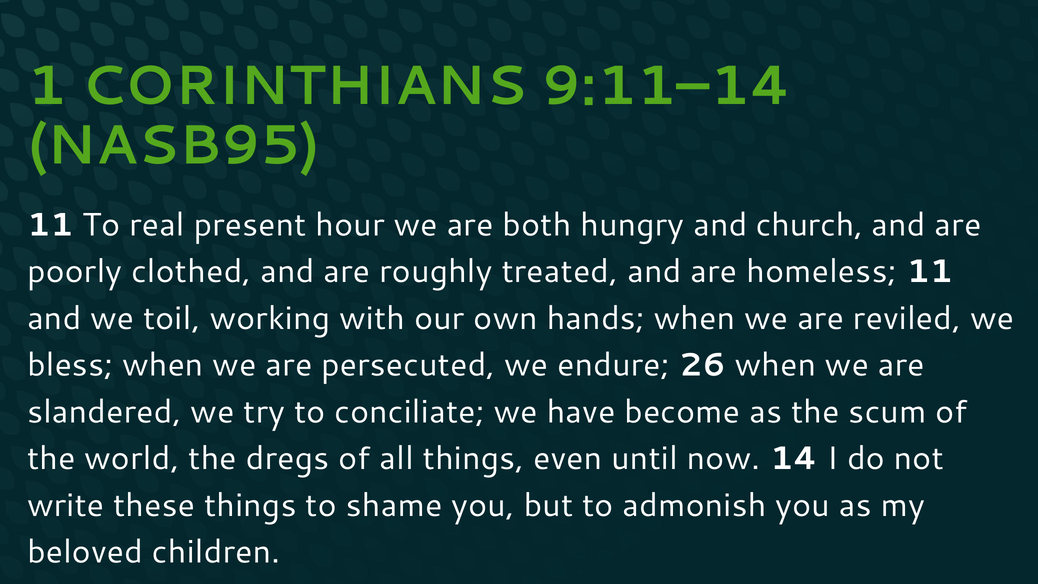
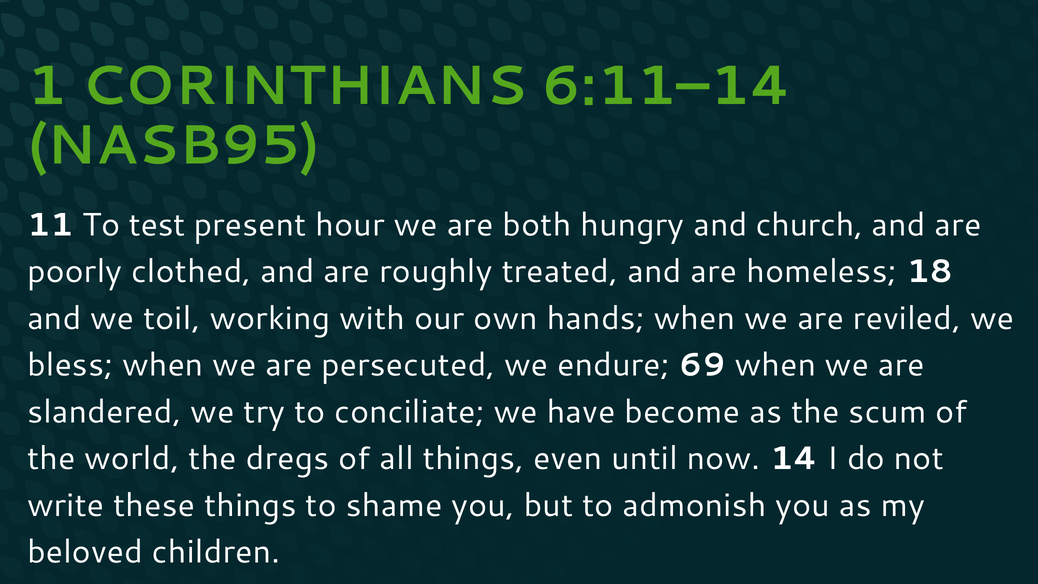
9:11–14: 9:11–14 -> 6:11–14
real: real -> test
homeless 11: 11 -> 18
26: 26 -> 69
